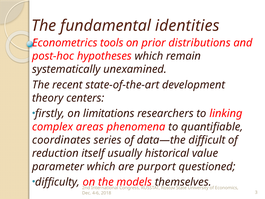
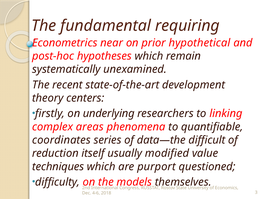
identities: identities -> requiring
tools: tools -> near
distributions: distributions -> hypothetical
limitations: limitations -> underlying
historical: historical -> modified
parameter: parameter -> techniques
